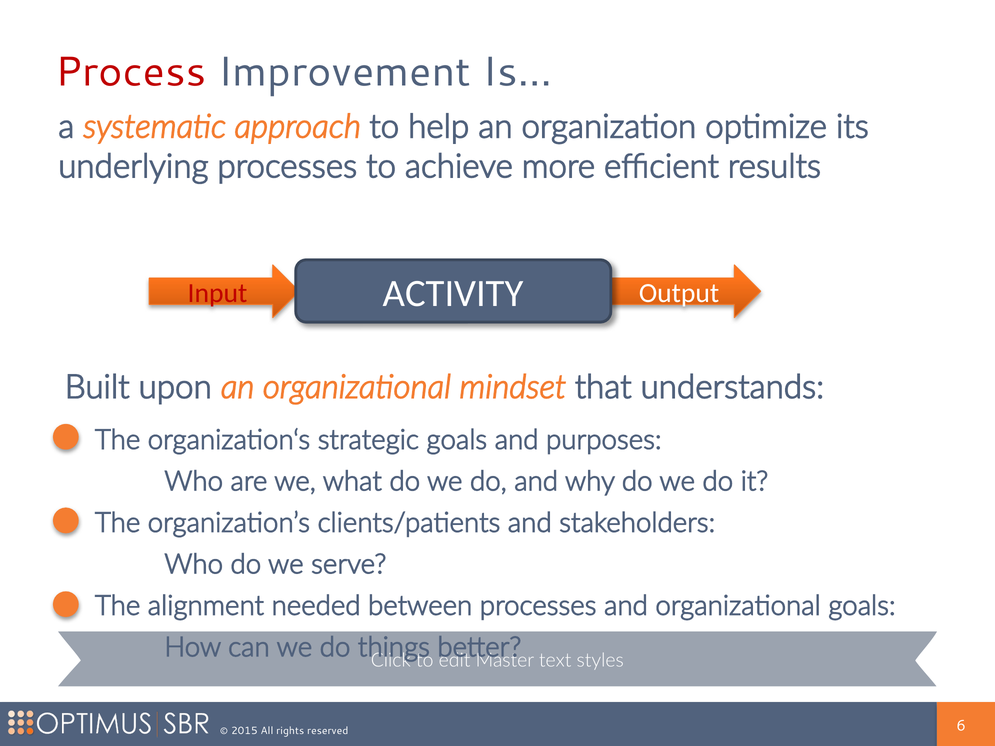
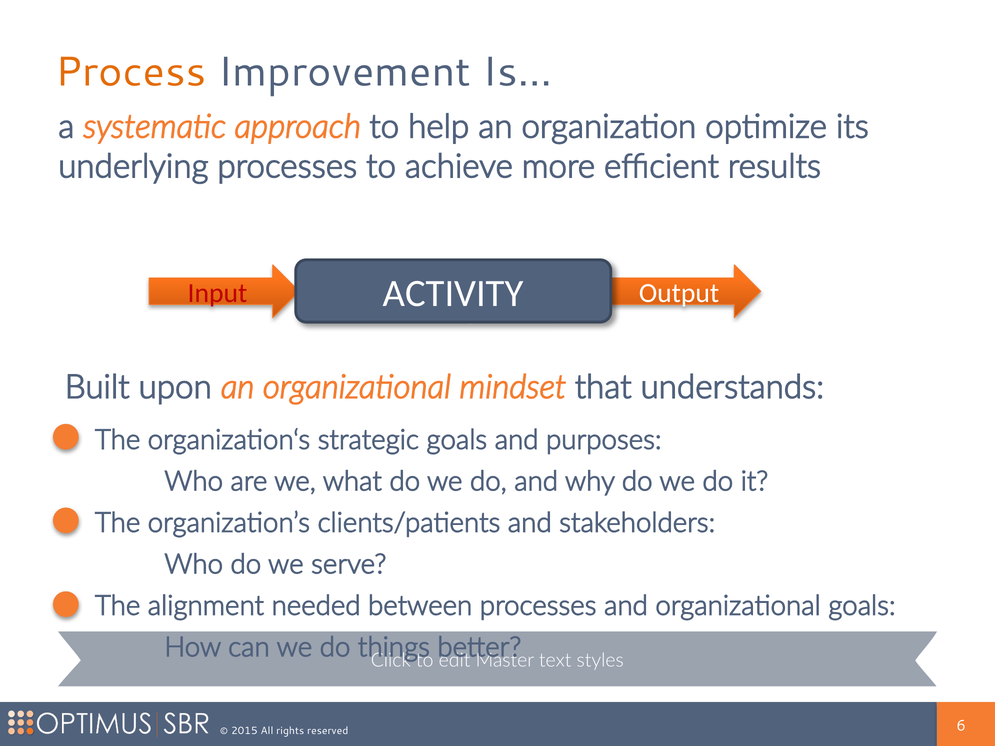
Process colour: red -> orange
